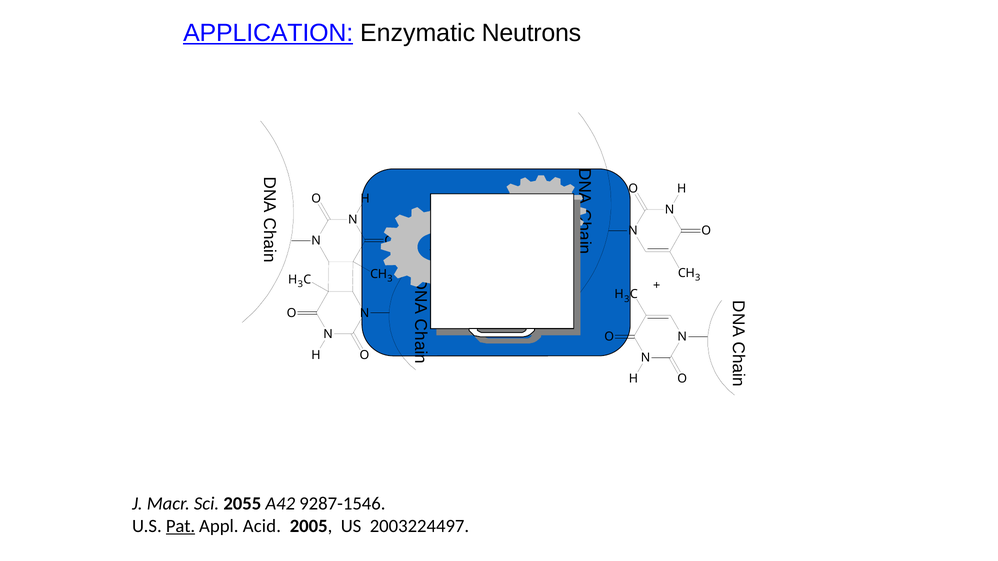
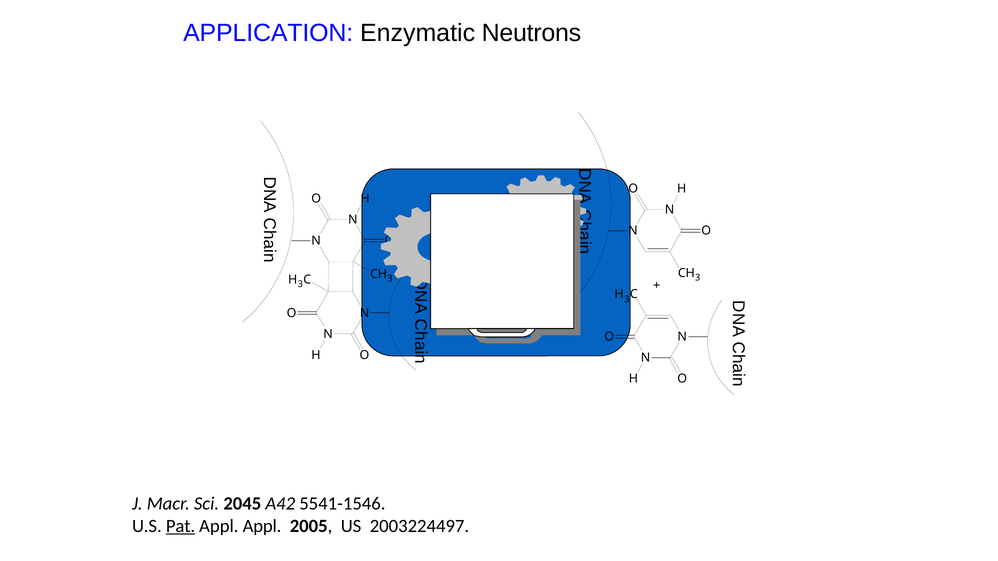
APPLICATION underline: present -> none
2055: 2055 -> 2045
9287-1546: 9287-1546 -> 5541-1546
Appl Acid: Acid -> Appl
